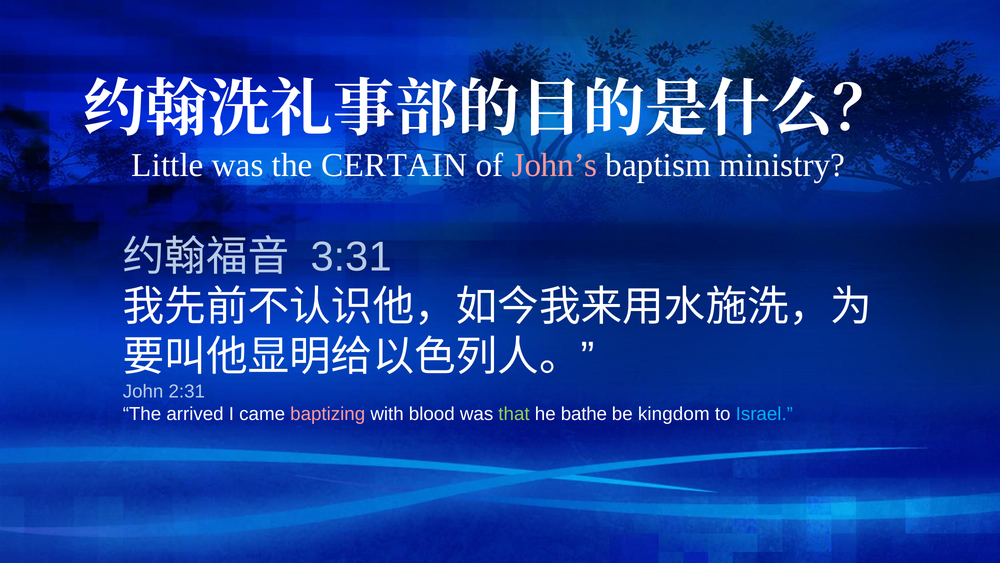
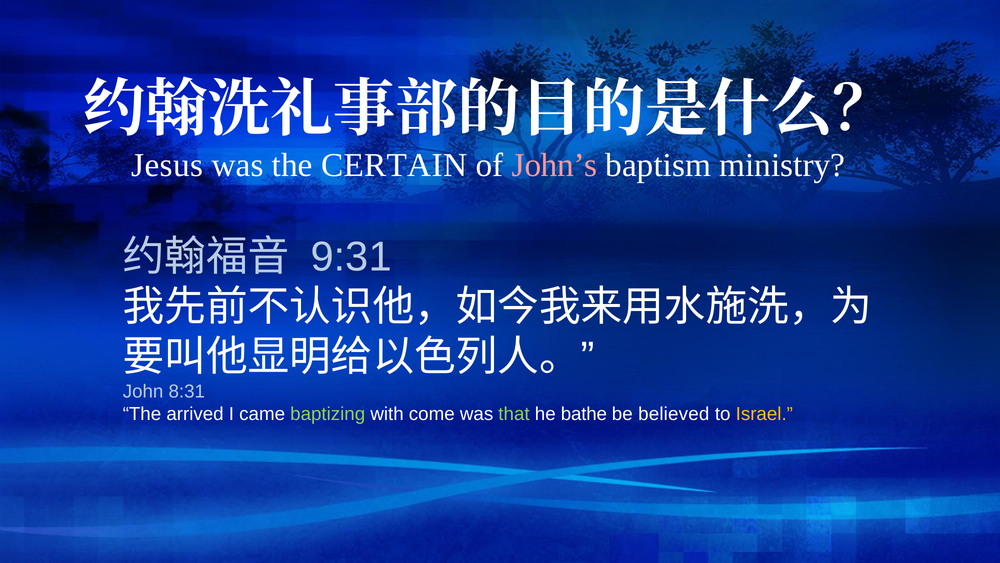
Little: Little -> Jesus
3:31: 3:31 -> 9:31
2:31: 2:31 -> 8:31
baptizing colour: pink -> light green
blood: blood -> come
kingdom: kingdom -> believed
Israel colour: light blue -> yellow
